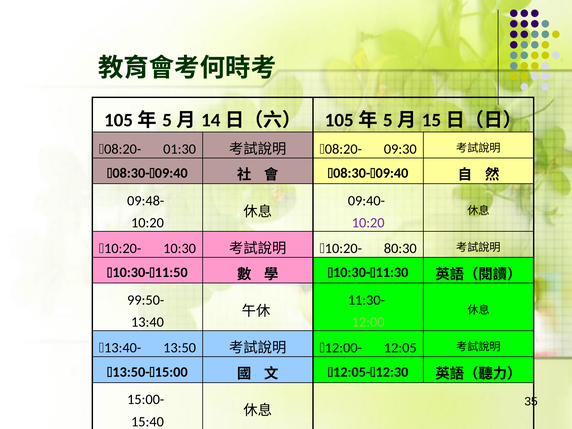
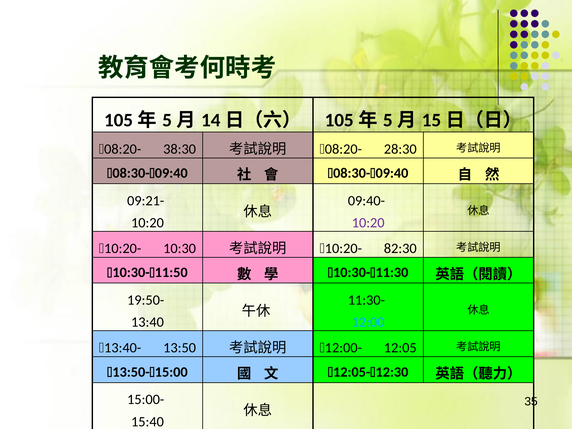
01:30: 01:30 -> 38:30
09:30: 09:30 -> 28:30
09:48-: 09:48- -> 09:21-
80:30: 80:30 -> 82:30
99:50-: 99:50- -> 19:50-
12:00 colour: light green -> light blue
